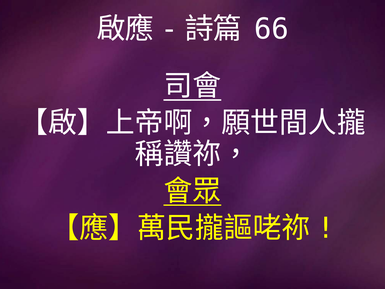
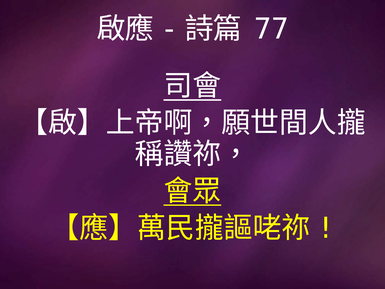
66: 66 -> 77
